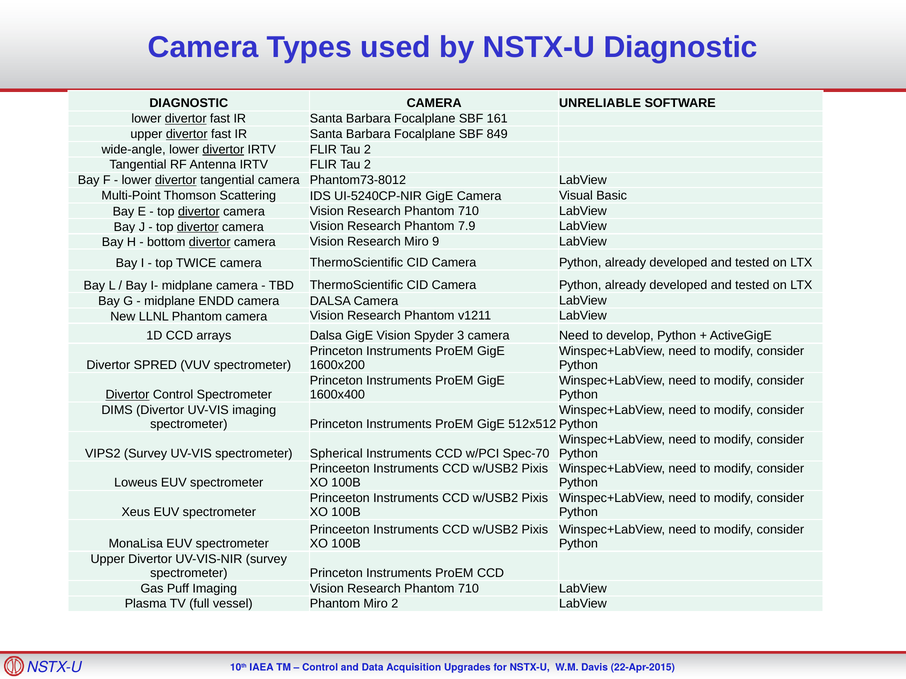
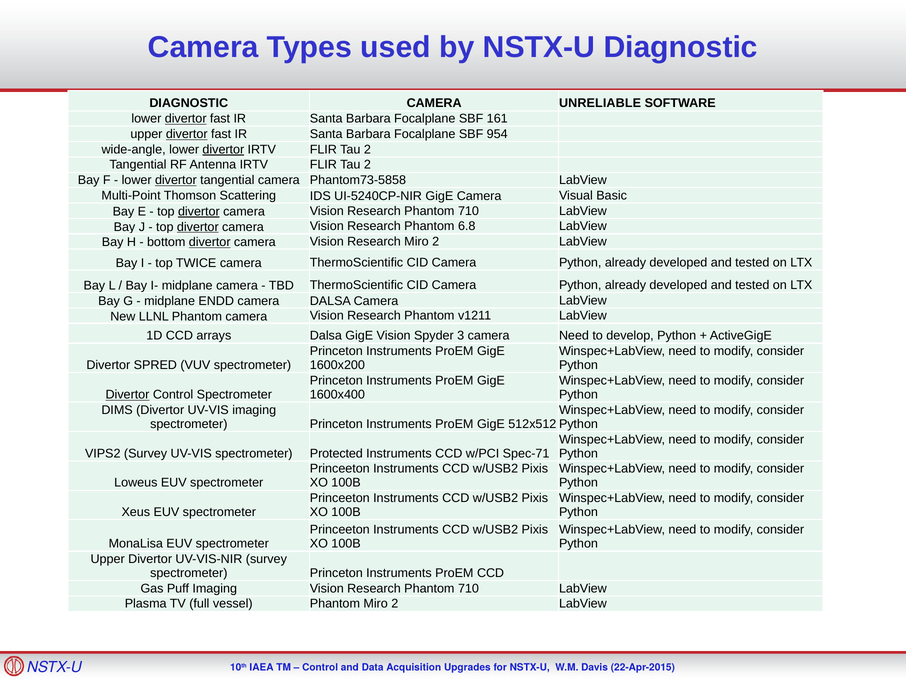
849: 849 -> 954
Phantom73-8012: Phantom73-8012 -> Phantom73-5858
7.9: 7.9 -> 6.8
Research Miro 9: 9 -> 2
Spherical: Spherical -> Protected
Spec-70: Spec-70 -> Spec-71
